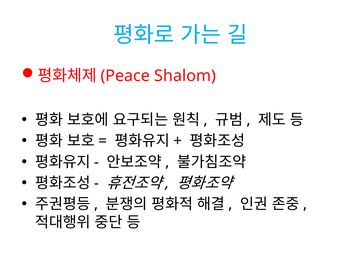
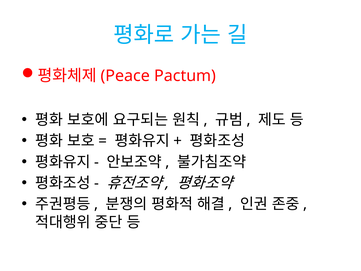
Shalom: Shalom -> Pactum
